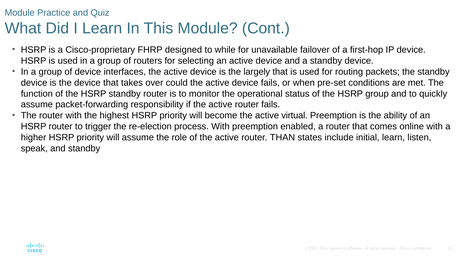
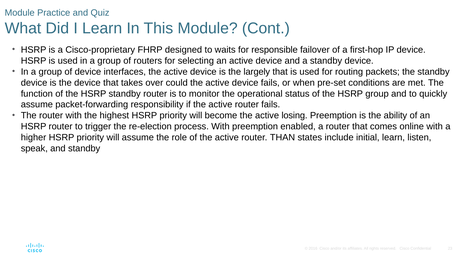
while: while -> waits
unavailable: unavailable -> responsible
virtual: virtual -> losing
